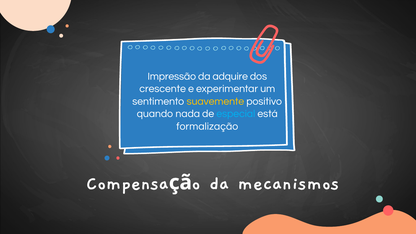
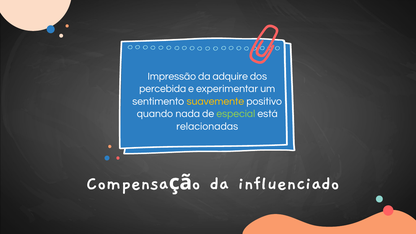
crescente: crescente -> percebida
especial colour: light blue -> light green
formalização: formalização -> relacionadas
mecanismos: mecanismos -> influenciado
